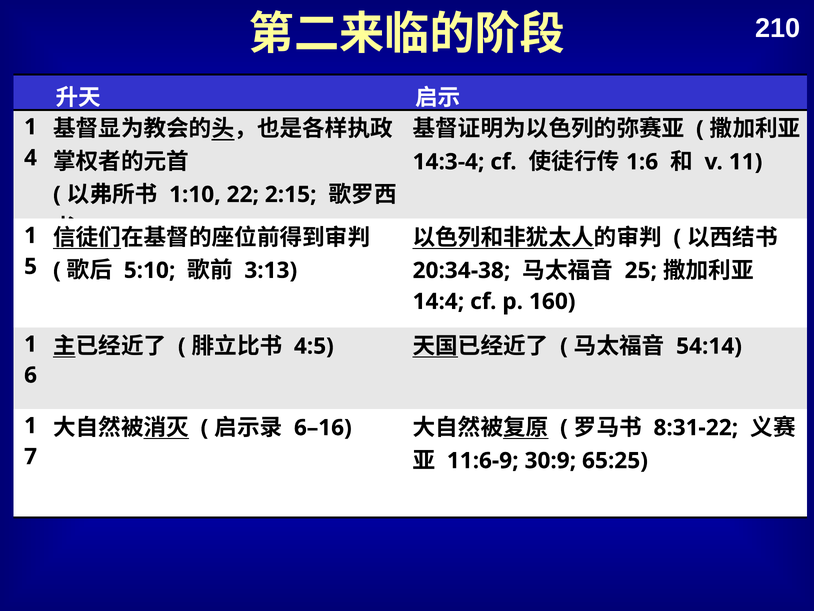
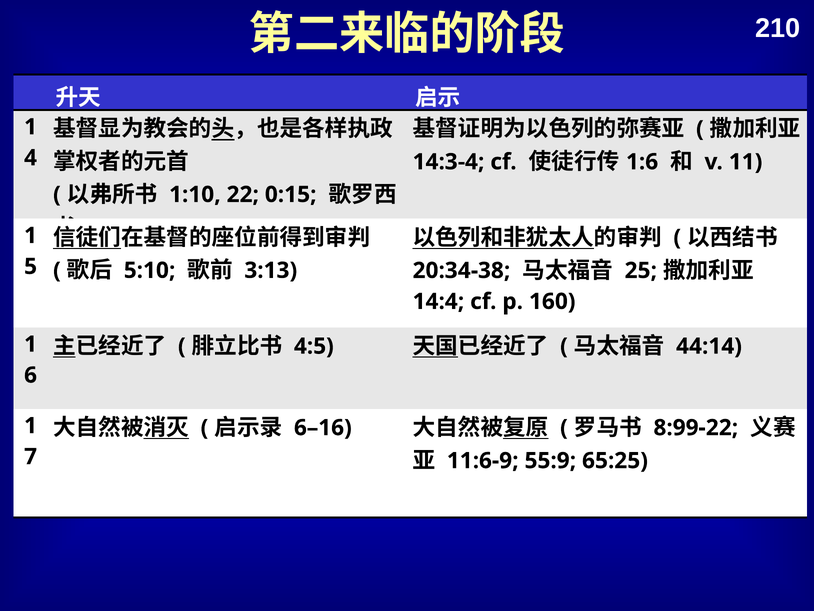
2:15: 2:15 -> 0:15
54:14: 54:14 -> 44:14
8:31-22: 8:31-22 -> 8:99-22
30:9: 30:9 -> 55:9
